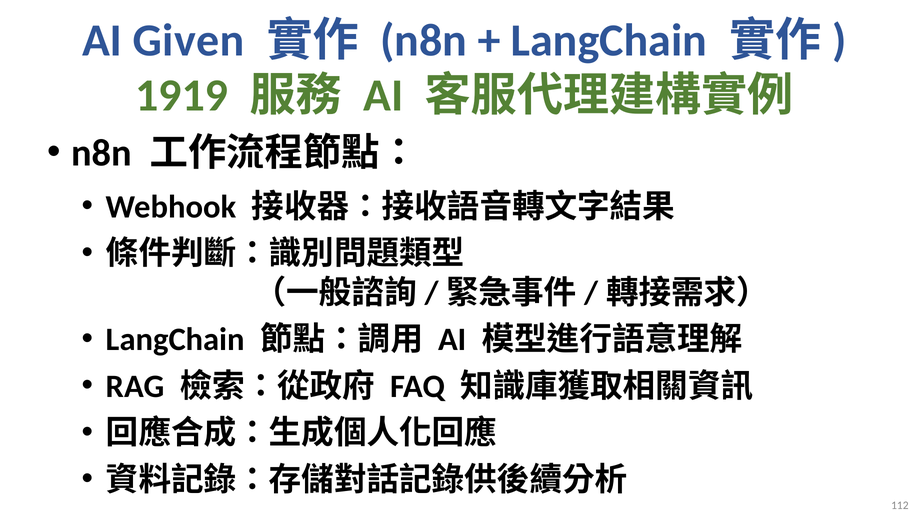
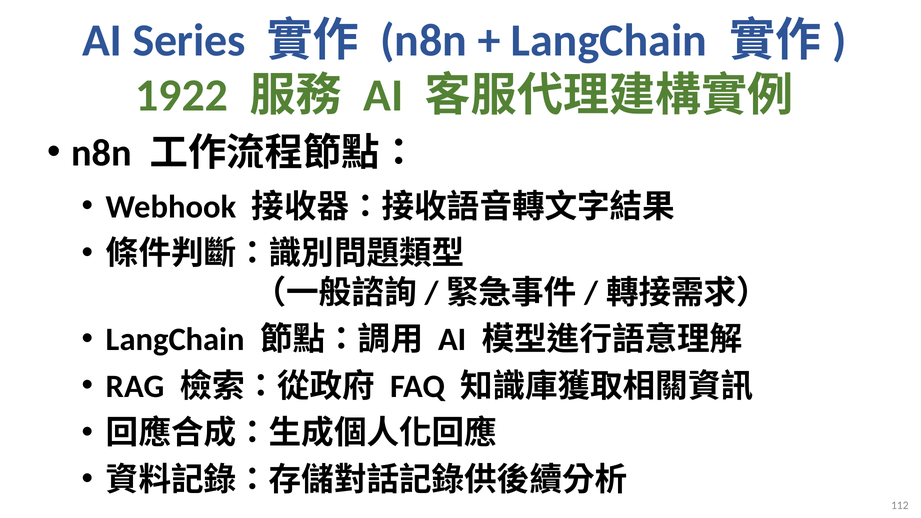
Given: Given -> Series
1919: 1919 -> 1922
